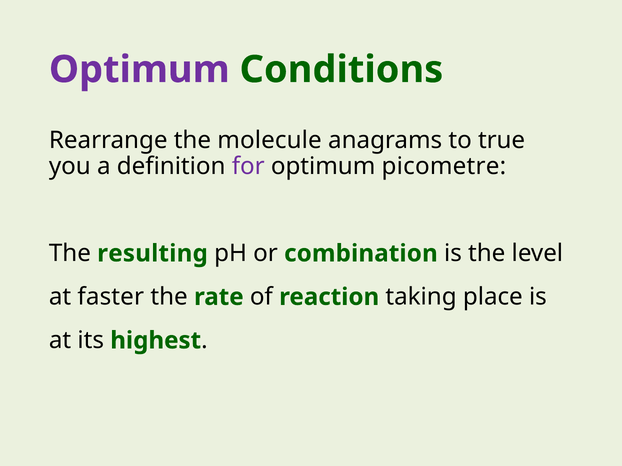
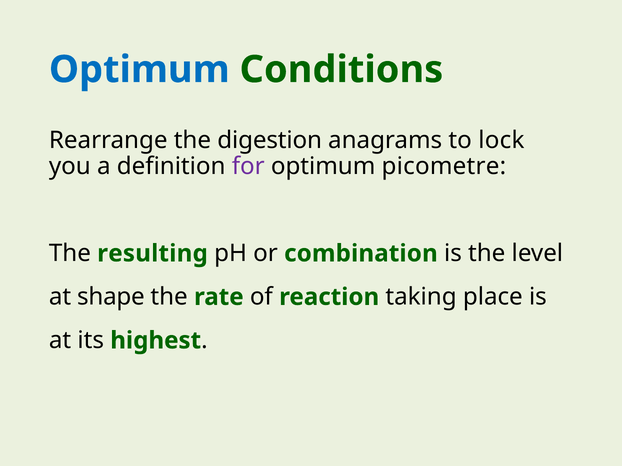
Optimum at (139, 70) colour: purple -> blue
molecule: molecule -> digestion
true: true -> lock
faster: faster -> shape
